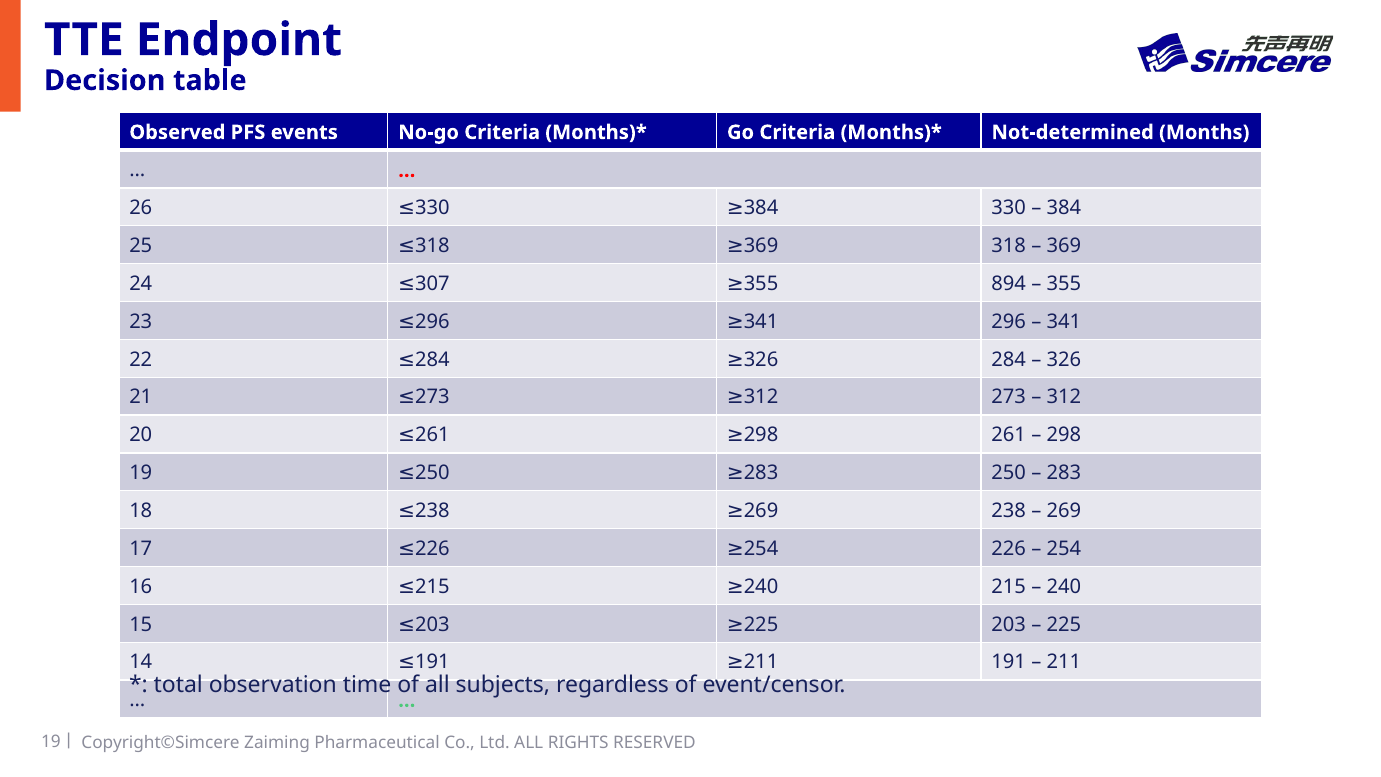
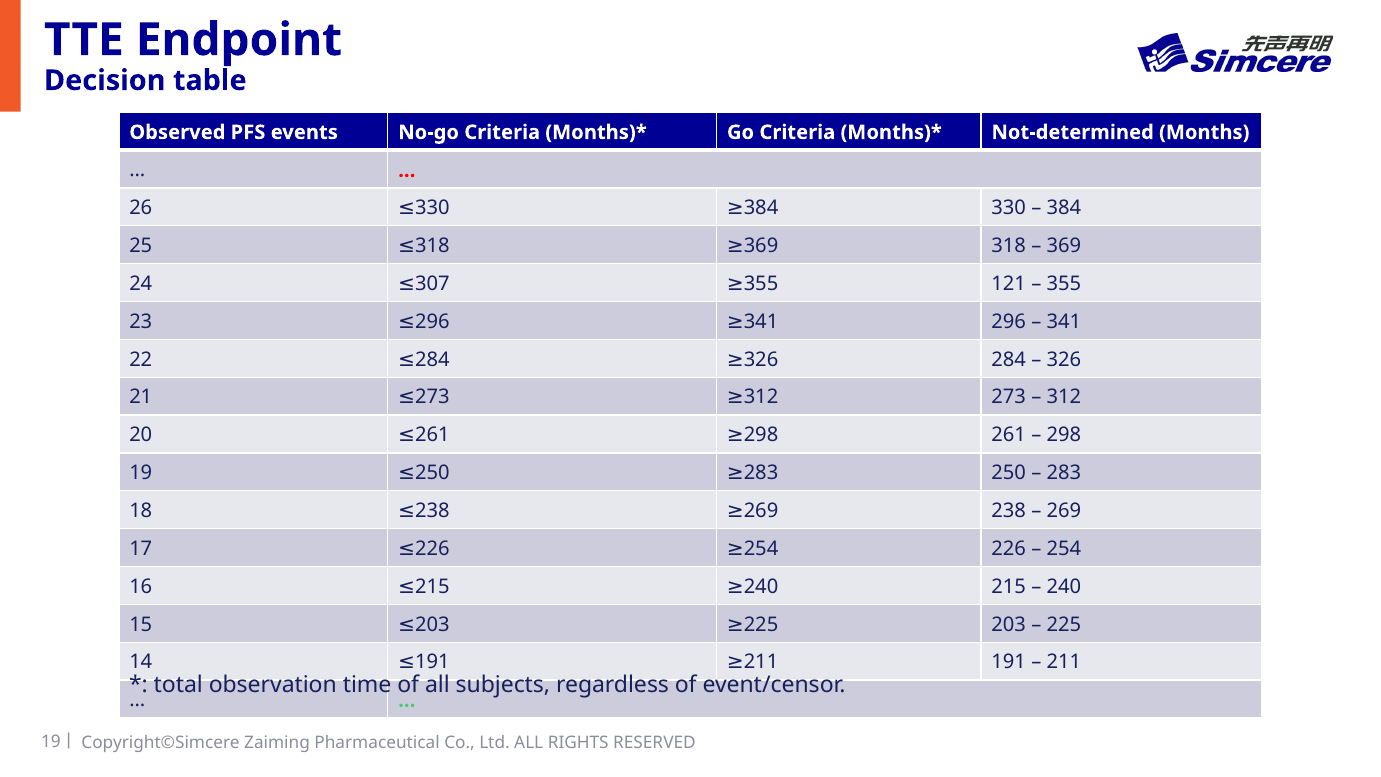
894: 894 -> 121
